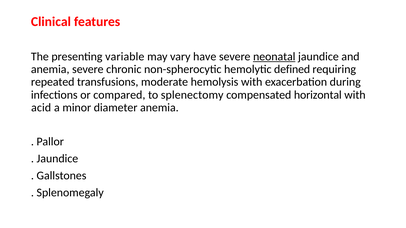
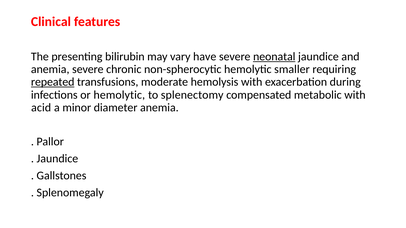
variable: variable -> bilirubin
defined: defined -> smaller
repeated underline: none -> present
or compared: compared -> hemolytic
horizontal: horizontal -> metabolic
